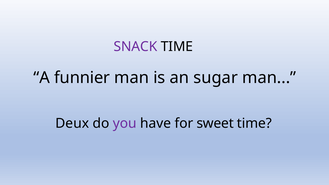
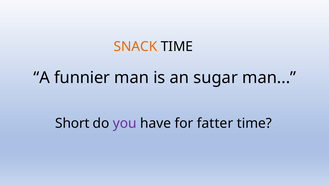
SNACK colour: purple -> orange
Deux: Deux -> Short
sweet: sweet -> fatter
